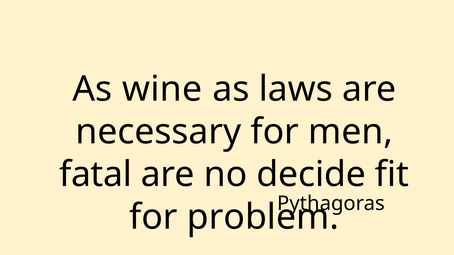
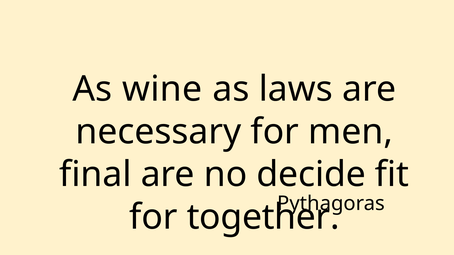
fatal: fatal -> final
problem: problem -> together
